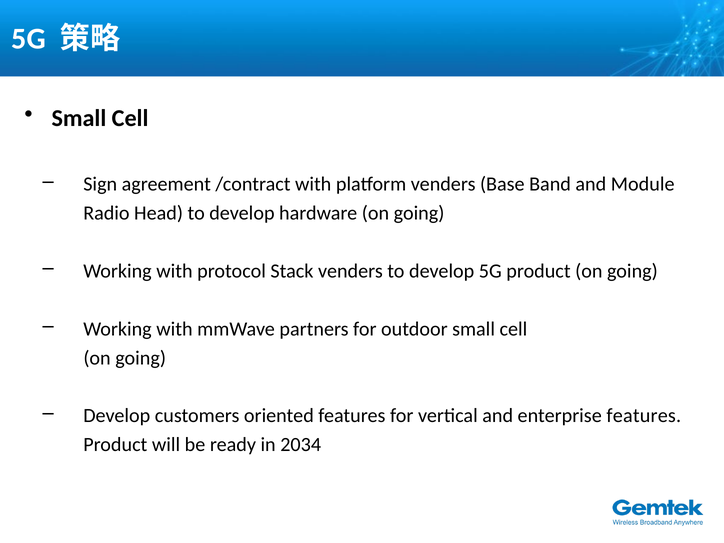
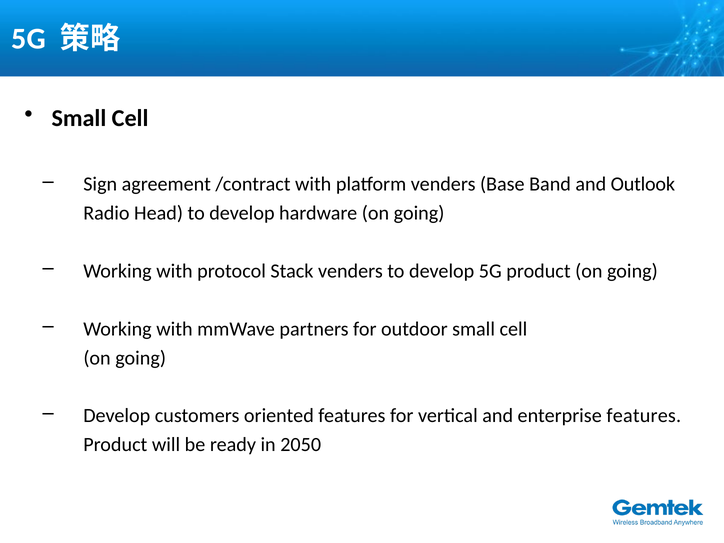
Module: Module -> Outlook
2034: 2034 -> 2050
